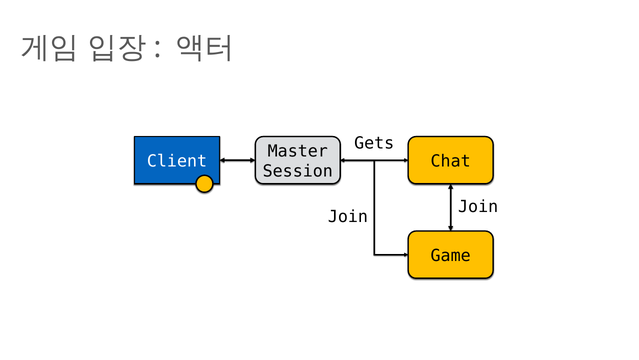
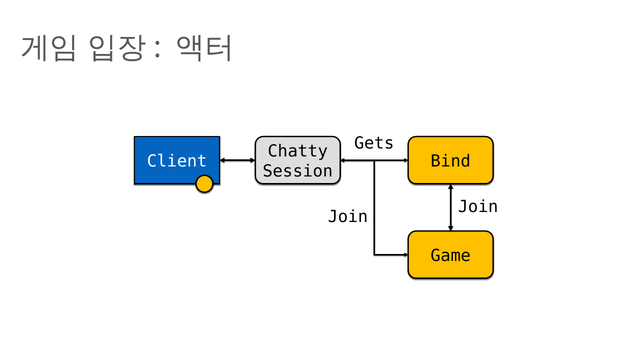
Master: Master -> Chatty
Chat: Chat -> Bind
